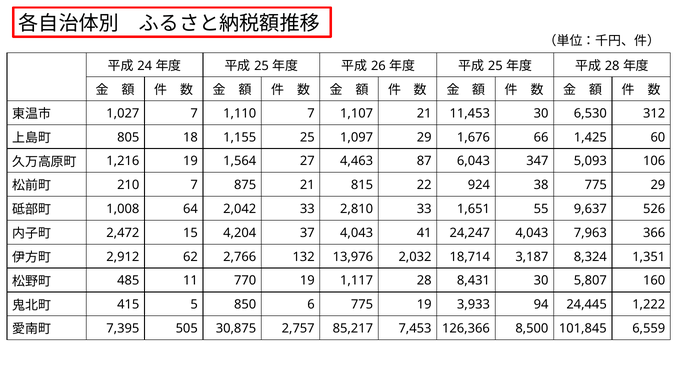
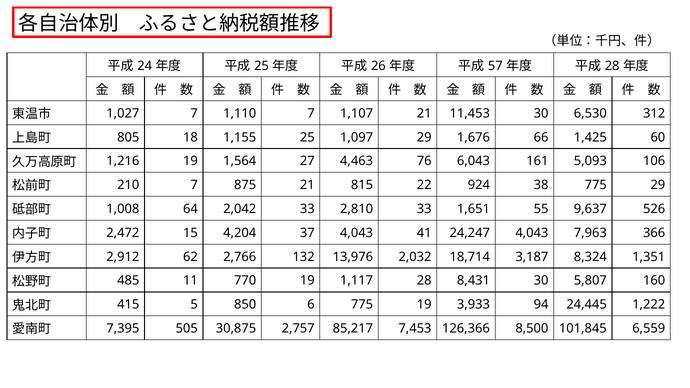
25 at (495, 66): 25 -> 57
87: 87 -> 76
347: 347 -> 161
